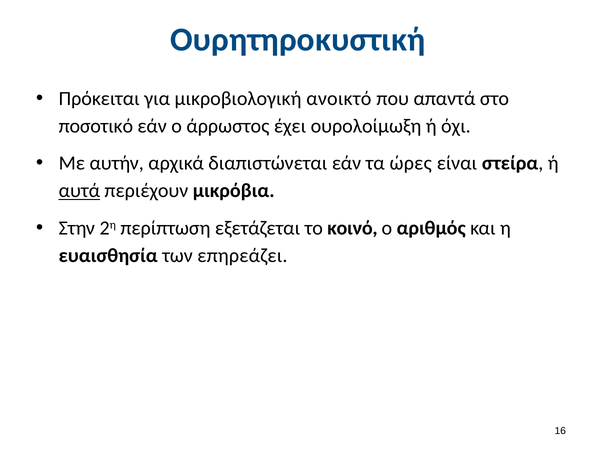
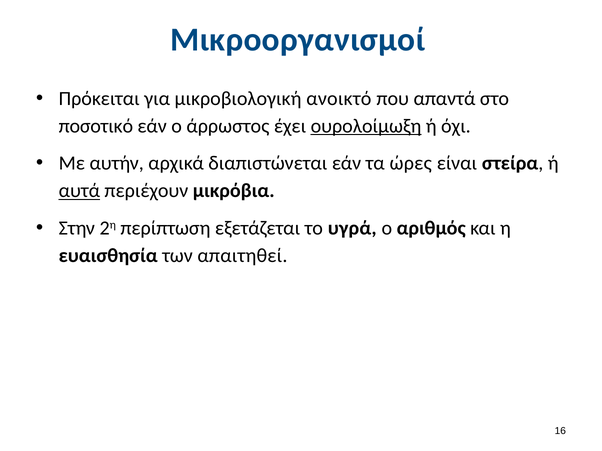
Ουρητηροκυστική: Ουρητηροκυστική -> Μικροοργανισμοί
ουρολοίμωξη underline: none -> present
κοινό: κοινό -> υγρά
επηρεάζει: επηρεάζει -> απαιτηθεί
